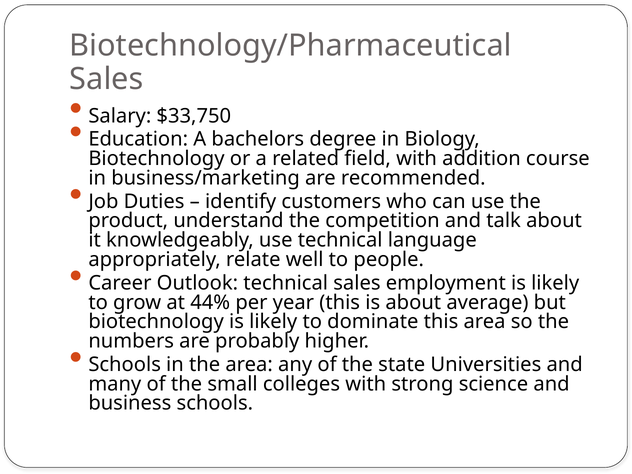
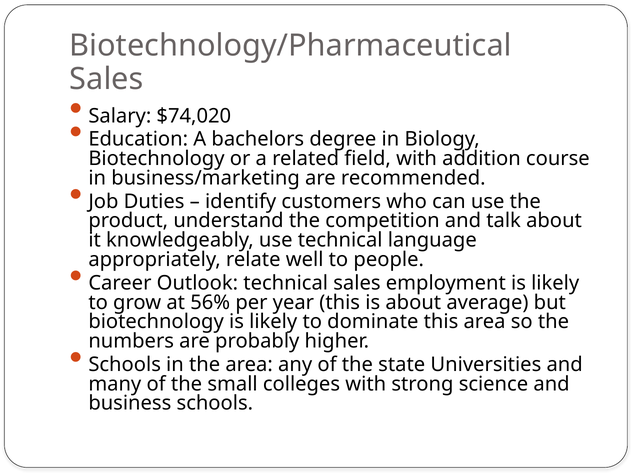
$33,750: $33,750 -> $74,020
44%: 44% -> 56%
